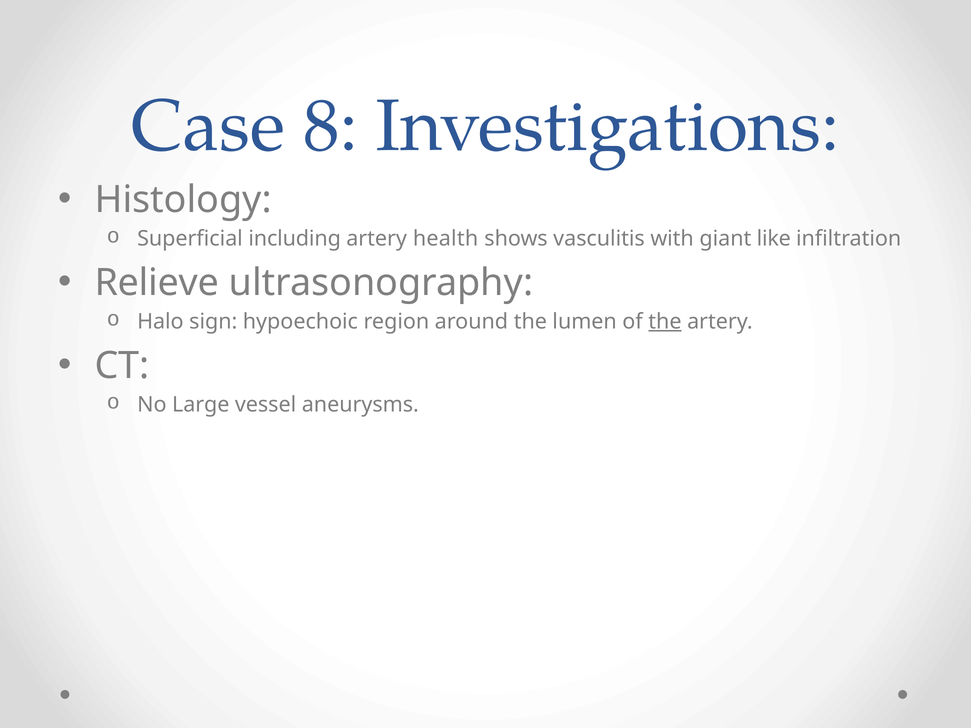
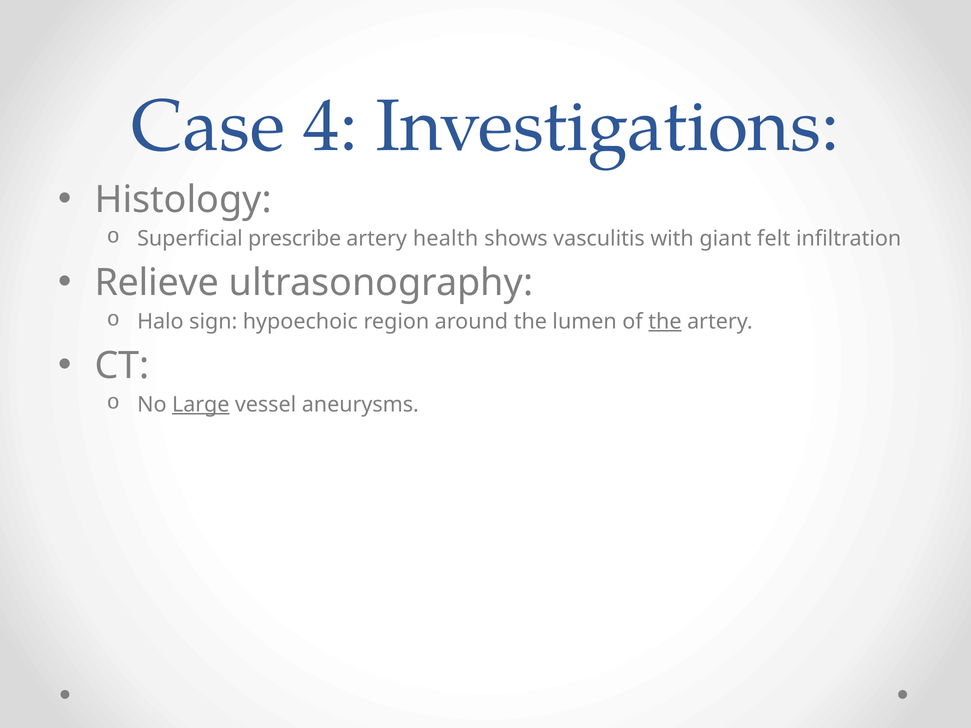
8: 8 -> 4
including: including -> prescribe
like: like -> felt
Large underline: none -> present
